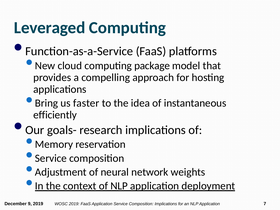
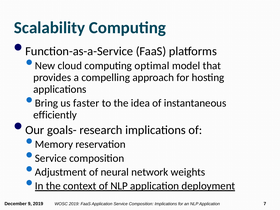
Leveraged: Leveraged -> Scalability
package: package -> optimal
